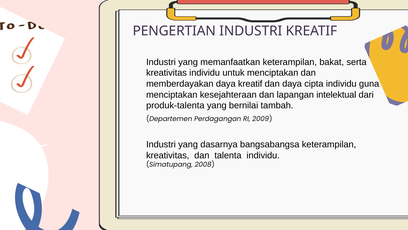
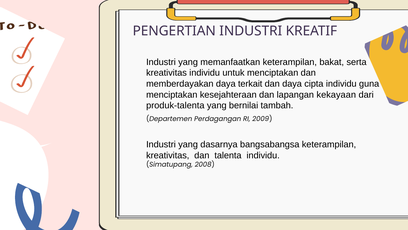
daya kreatif: kreatif -> terkait
intelektual: intelektual -> kekayaan
